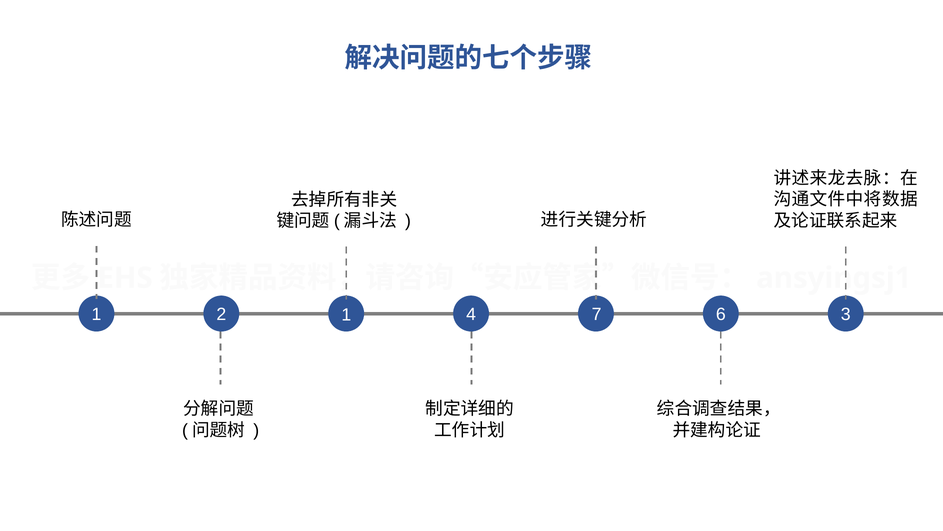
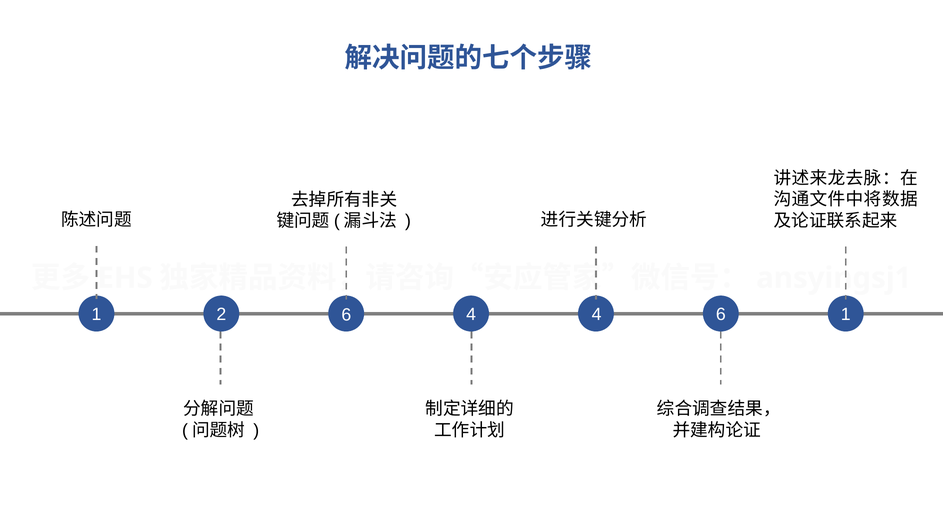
2 1: 1 -> 6
4 7: 7 -> 4
6 3: 3 -> 1
